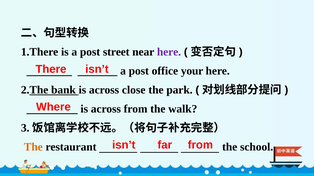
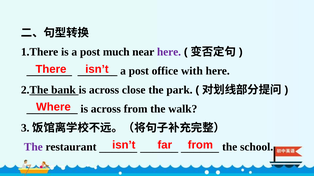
street: street -> much
your: your -> with
The at (33, 147) colour: orange -> purple
